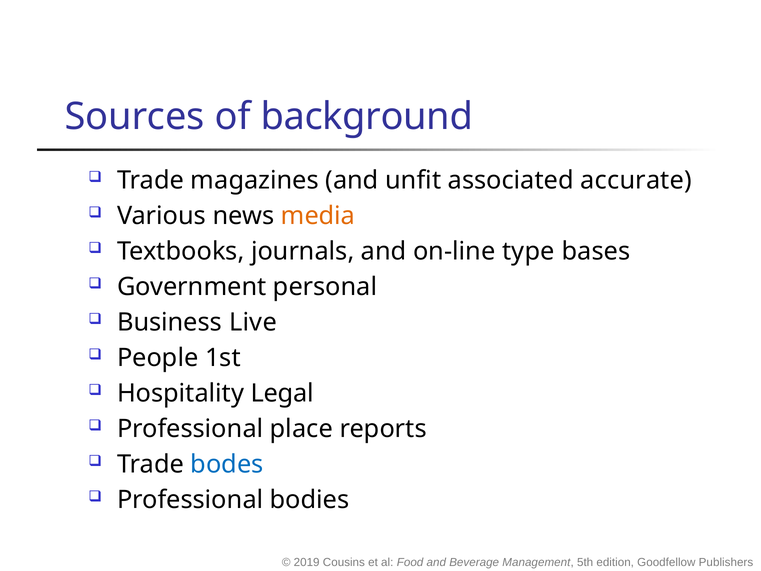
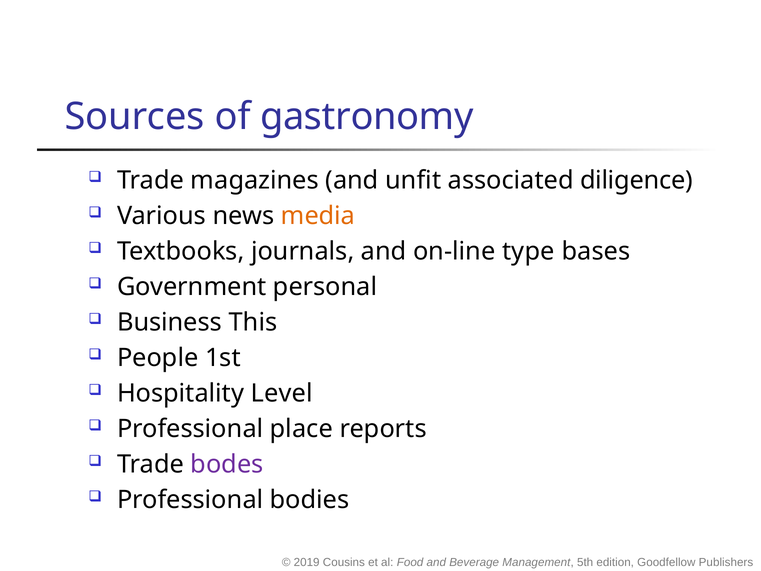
background: background -> gastronomy
accurate: accurate -> diligence
Live: Live -> This
Legal: Legal -> Level
bodes colour: blue -> purple
